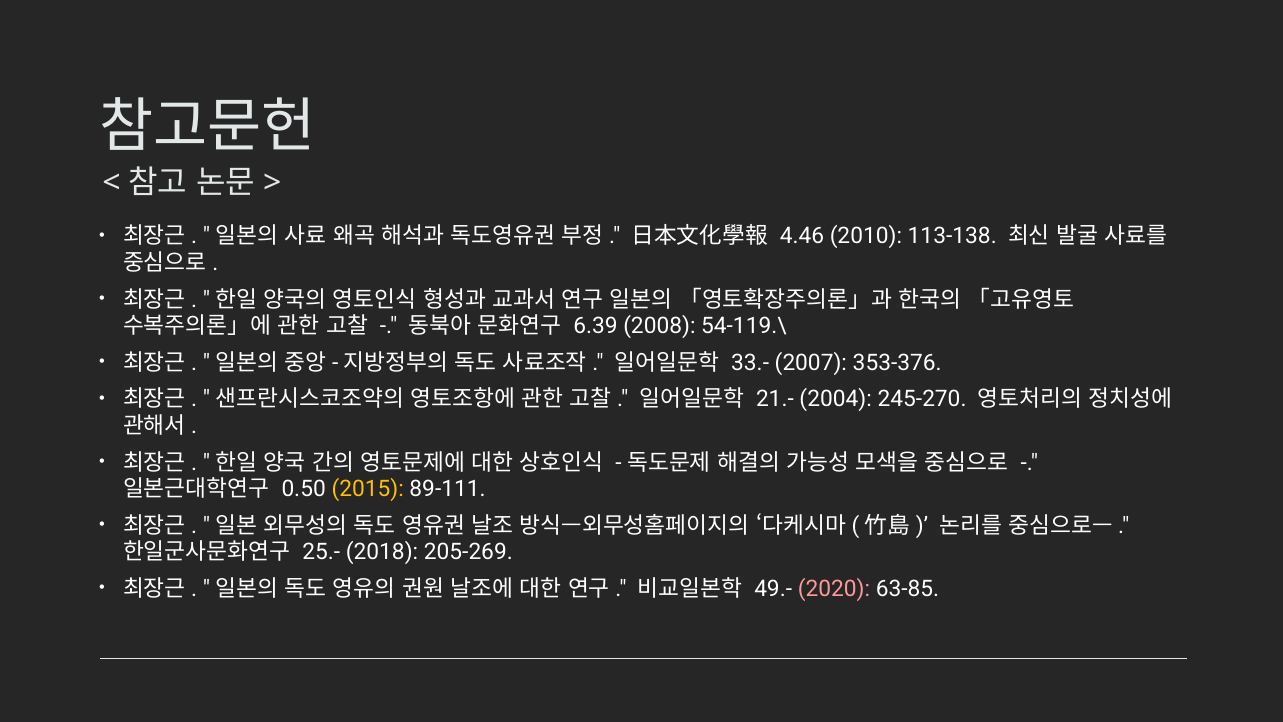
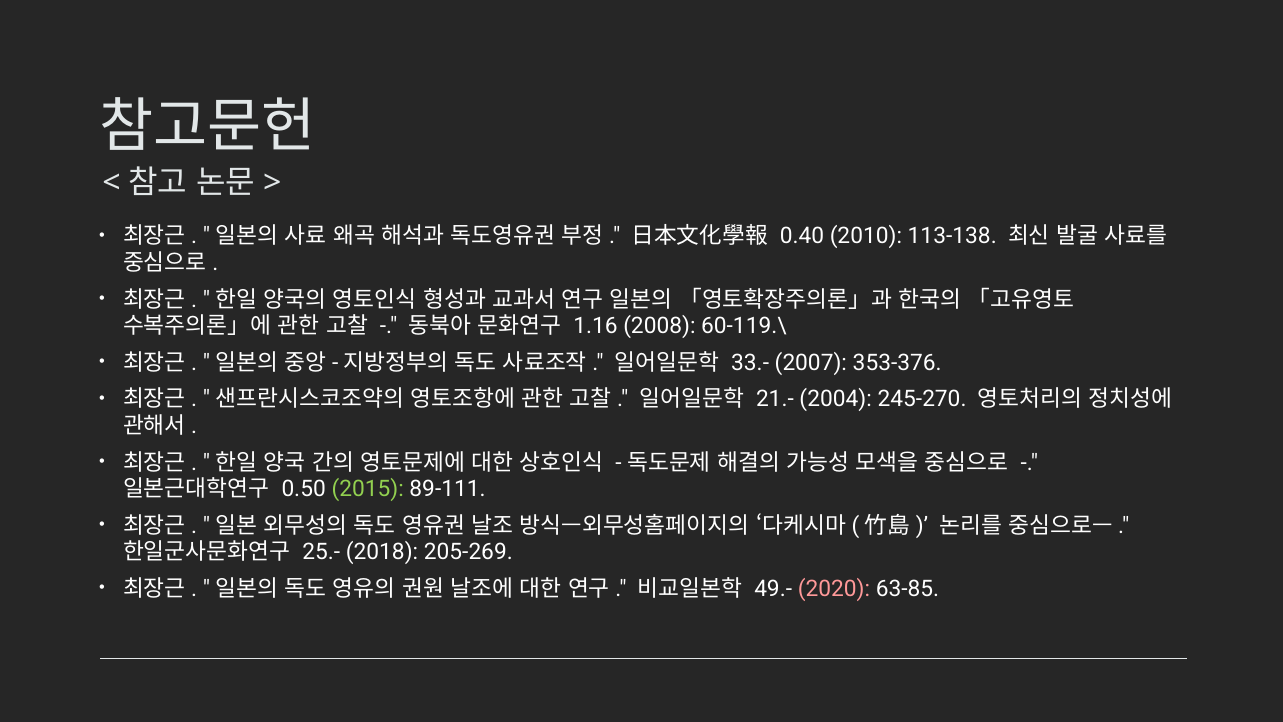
4.46: 4.46 -> 0.40
6.39: 6.39 -> 1.16
54-119.\: 54-119.\ -> 60-119.\
2015 colour: yellow -> light green
